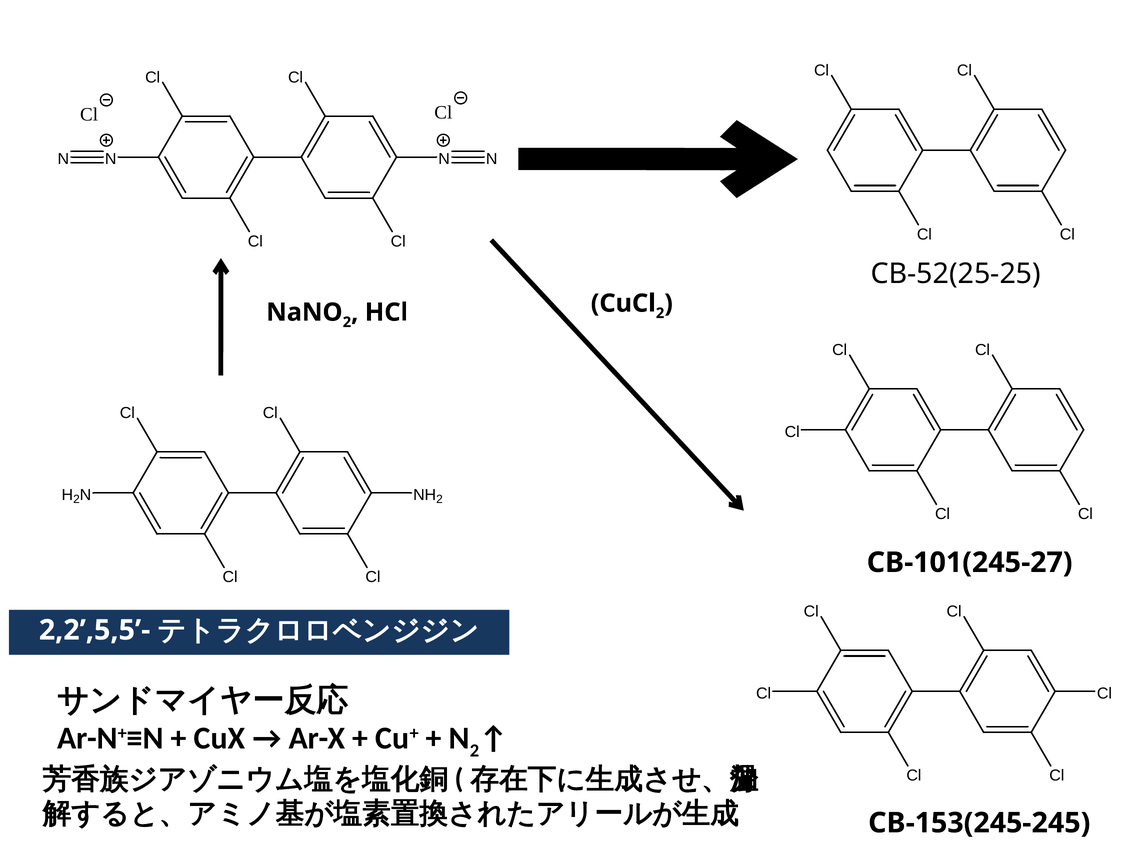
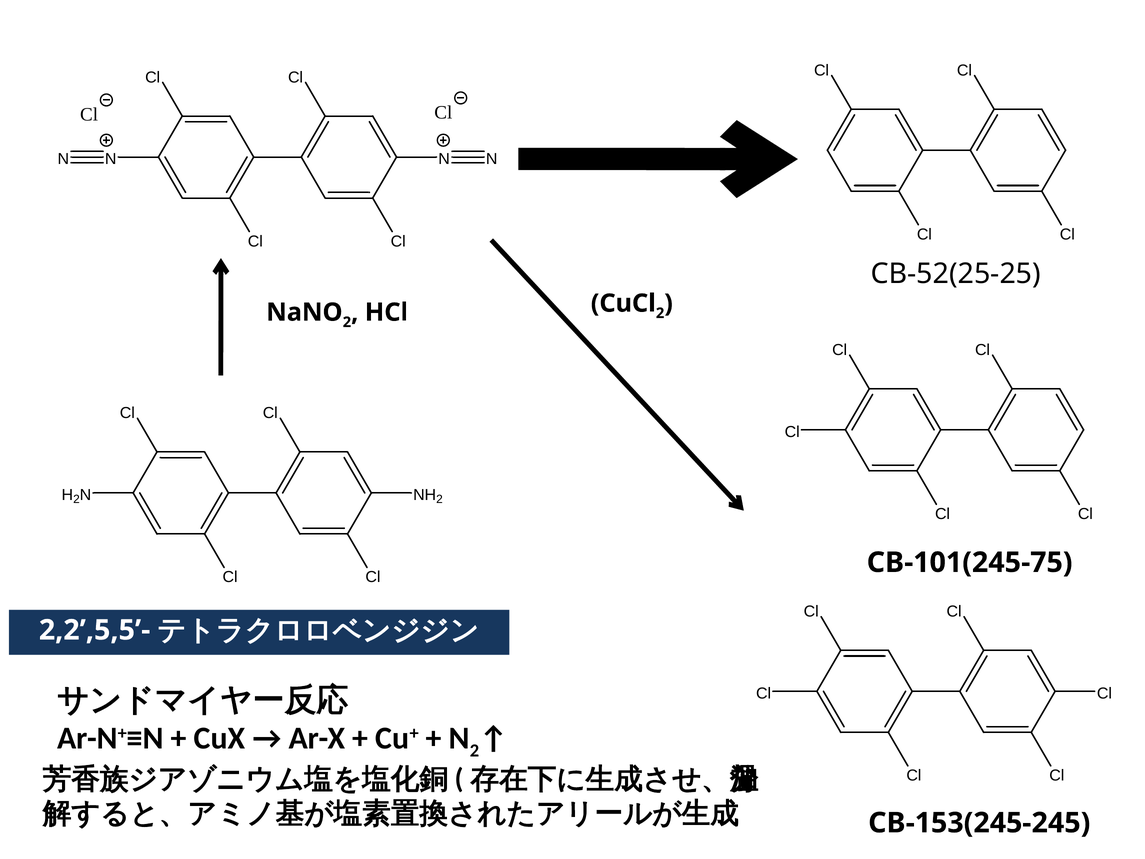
CB-101(245-27: CB-101(245-27 -> CB-101(245-75
